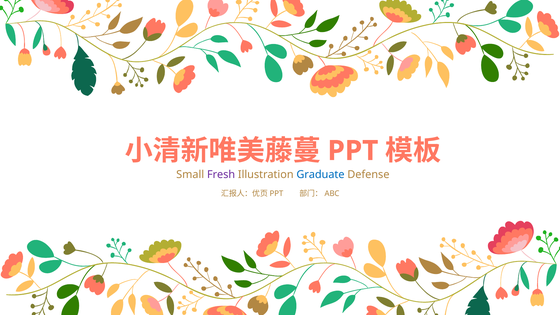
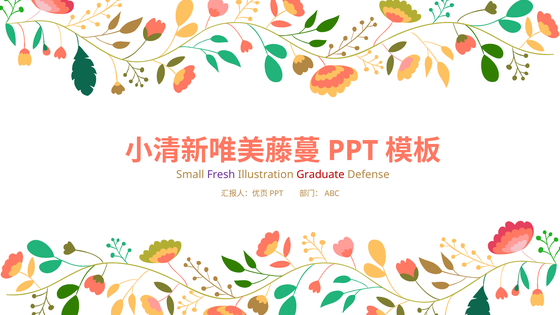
Graduate colour: blue -> red
